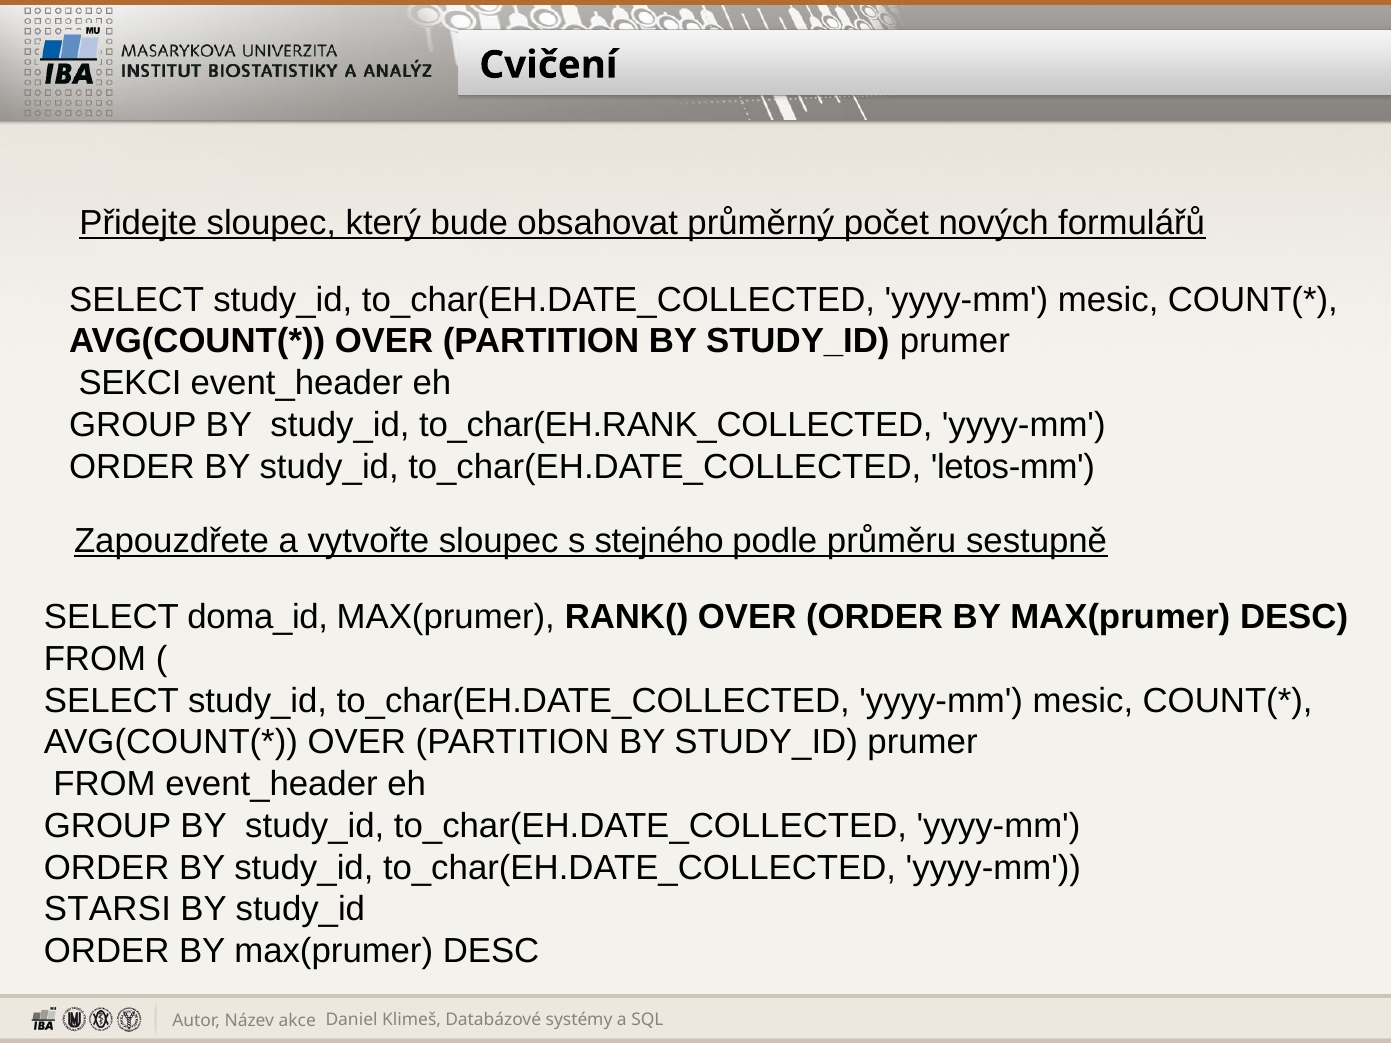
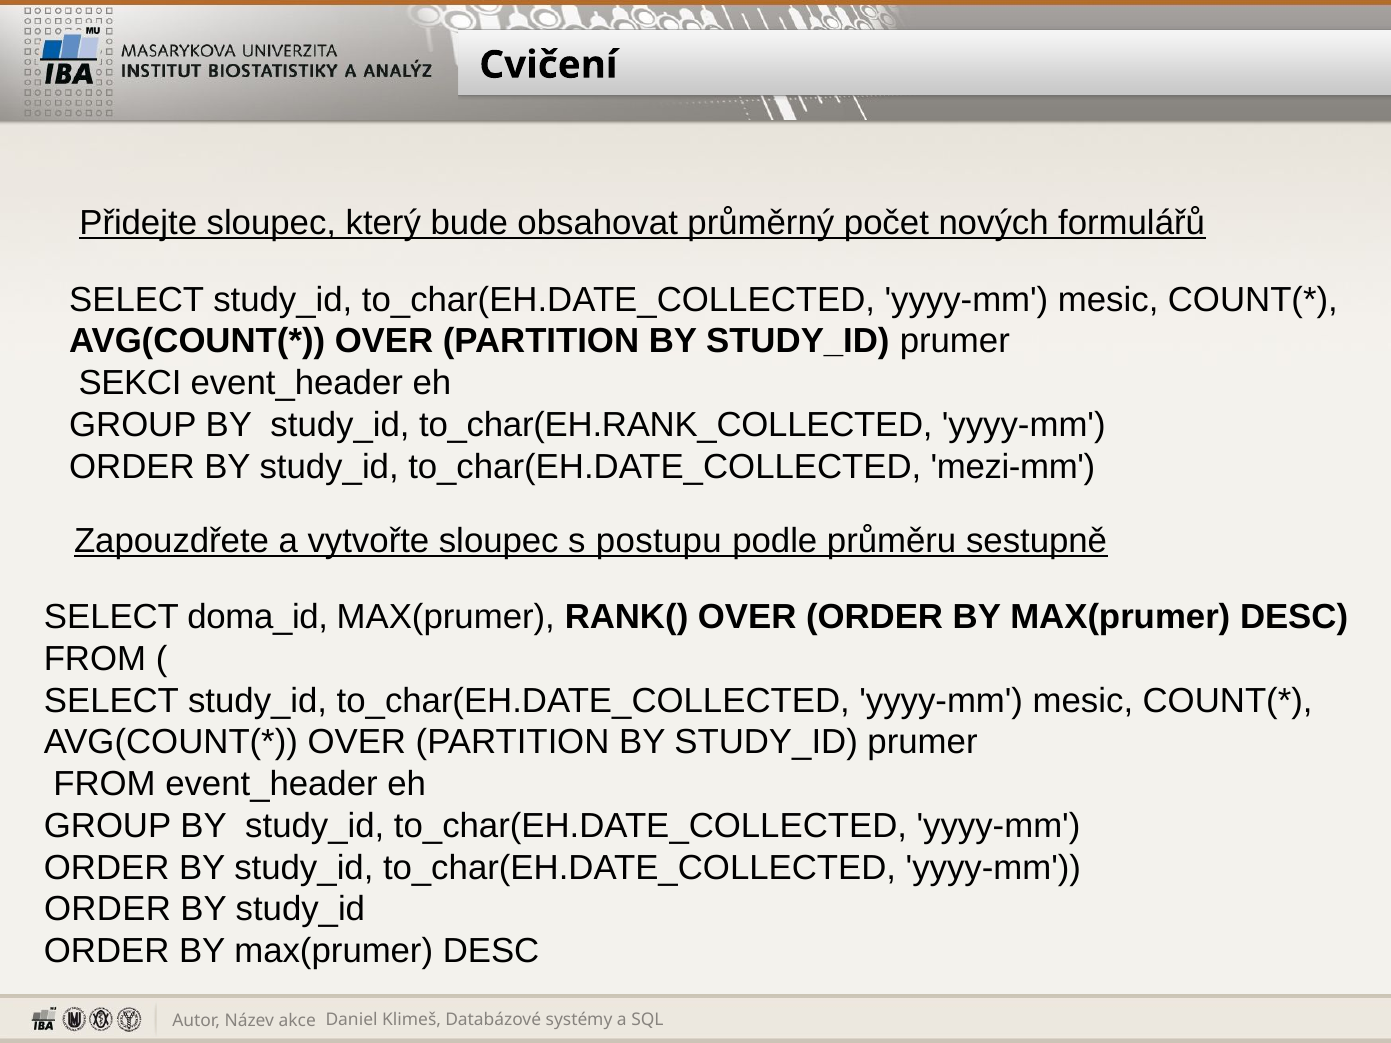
letos-mm: letos-mm -> mezi-mm
stejného: stejného -> postupu
STARSI at (107, 910): STARSI -> ORDER
